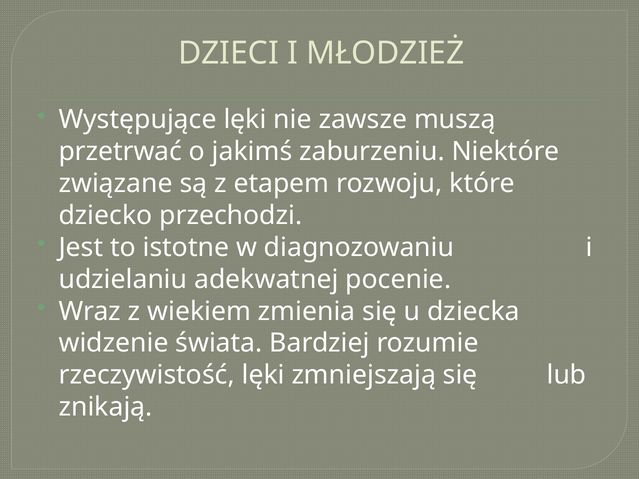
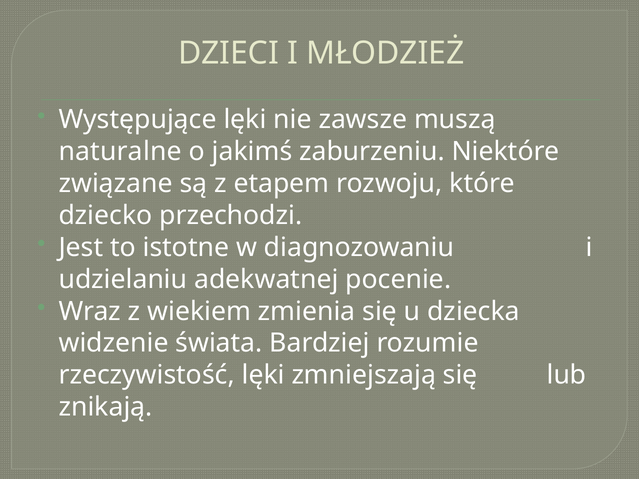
przetrwać: przetrwać -> naturalne
